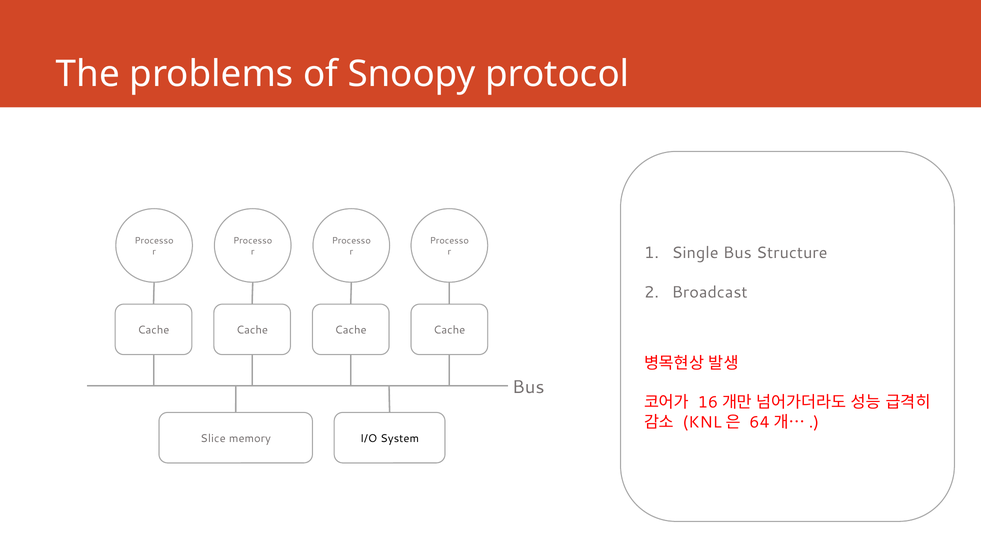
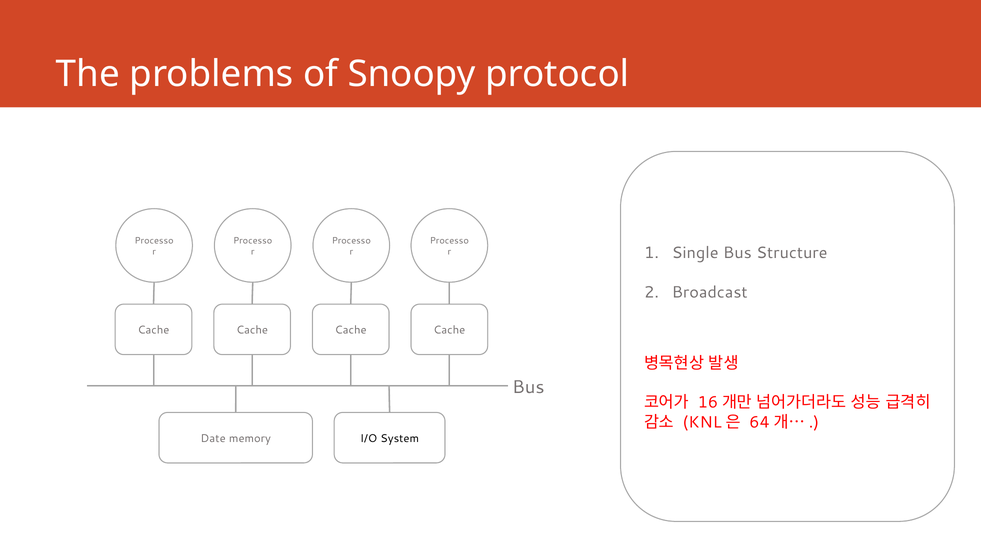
Slice: Slice -> Date
